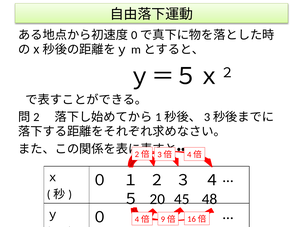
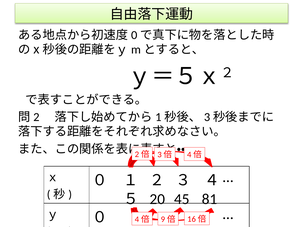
48: 48 -> 81
